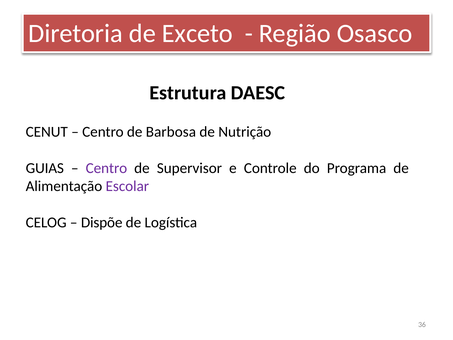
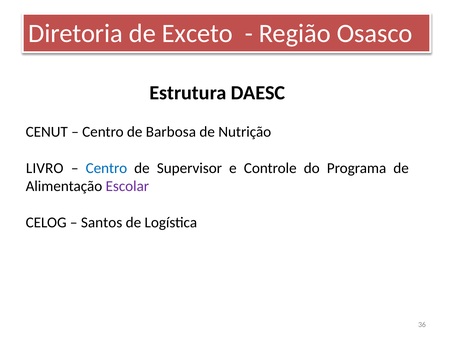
GUIAS: GUIAS -> LIVRO
Centro at (106, 168) colour: purple -> blue
Dispõe: Dispõe -> Santos
